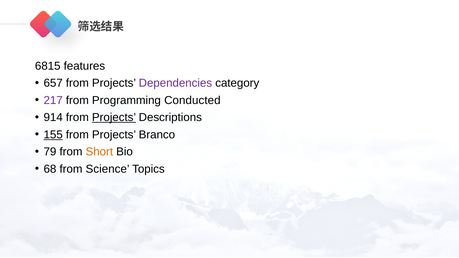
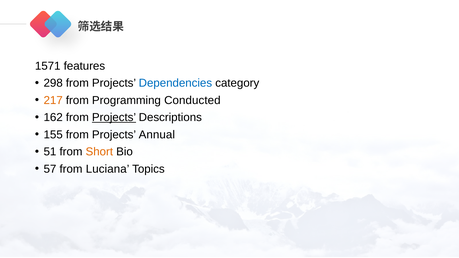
6815: 6815 -> 1571
657: 657 -> 298
Dependencies colour: purple -> blue
217 colour: purple -> orange
914: 914 -> 162
155 underline: present -> none
Branco: Branco -> Annual
79: 79 -> 51
68: 68 -> 57
Science: Science -> Luciana
